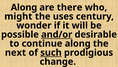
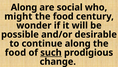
there: there -> social
uses at (63, 16): uses -> food
and/or underline: present -> none
next at (15, 52): next -> food
